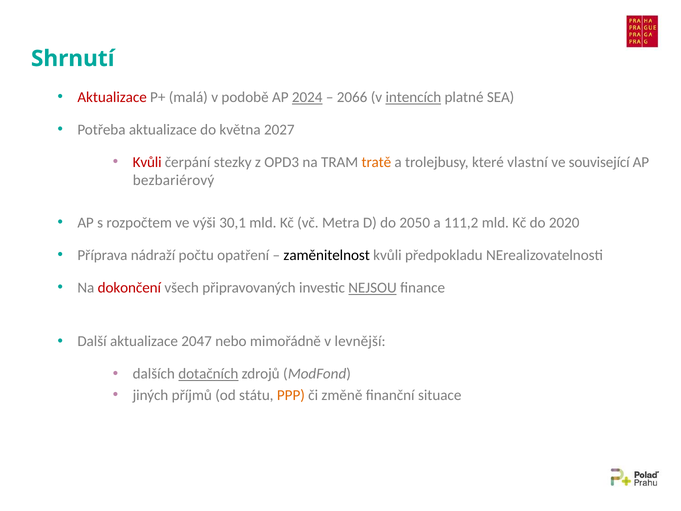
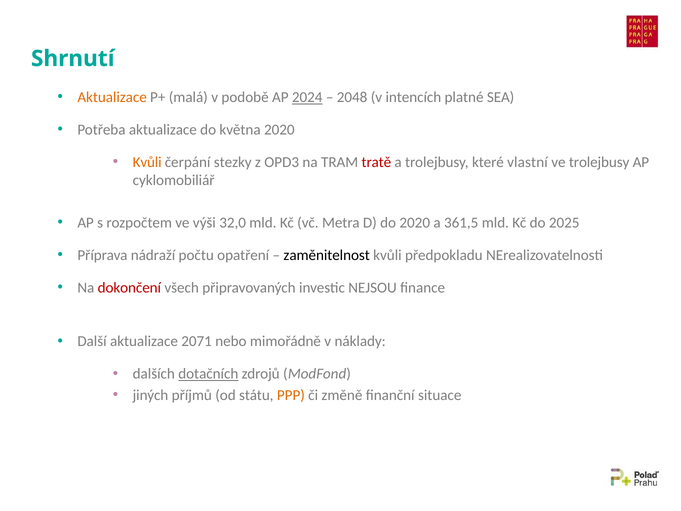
Aktualizace at (112, 97) colour: red -> orange
2066: 2066 -> 2048
intencích underline: present -> none
května 2027: 2027 -> 2020
Kvůli at (147, 162) colour: red -> orange
tratě colour: orange -> red
ve související: související -> trolejbusy
bezbariérový: bezbariérový -> cyklomobiliář
30,1: 30,1 -> 32,0
do 2050: 2050 -> 2020
111,2: 111,2 -> 361,5
2020: 2020 -> 2025
NEJSOU underline: present -> none
2047: 2047 -> 2071
levnější: levnější -> náklady
